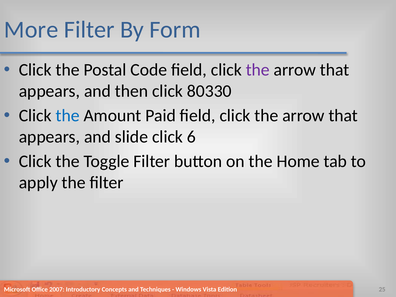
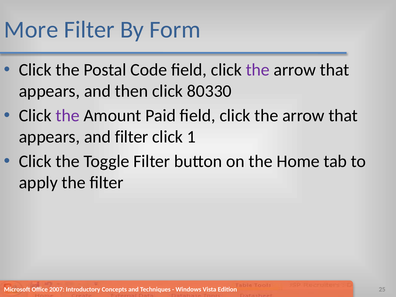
the at (68, 116) colour: blue -> purple
and slide: slide -> filter
6: 6 -> 1
